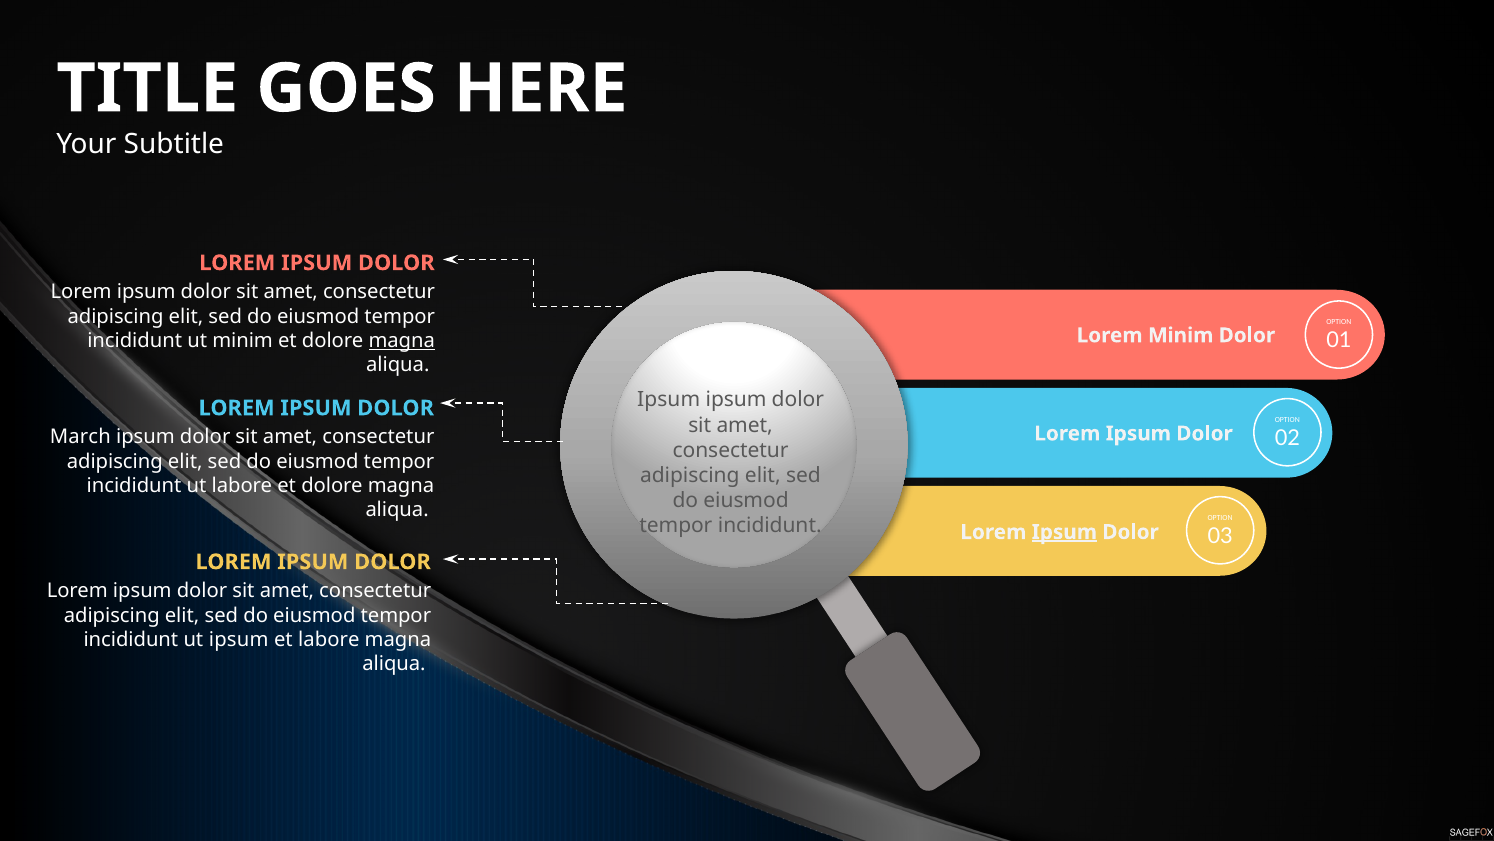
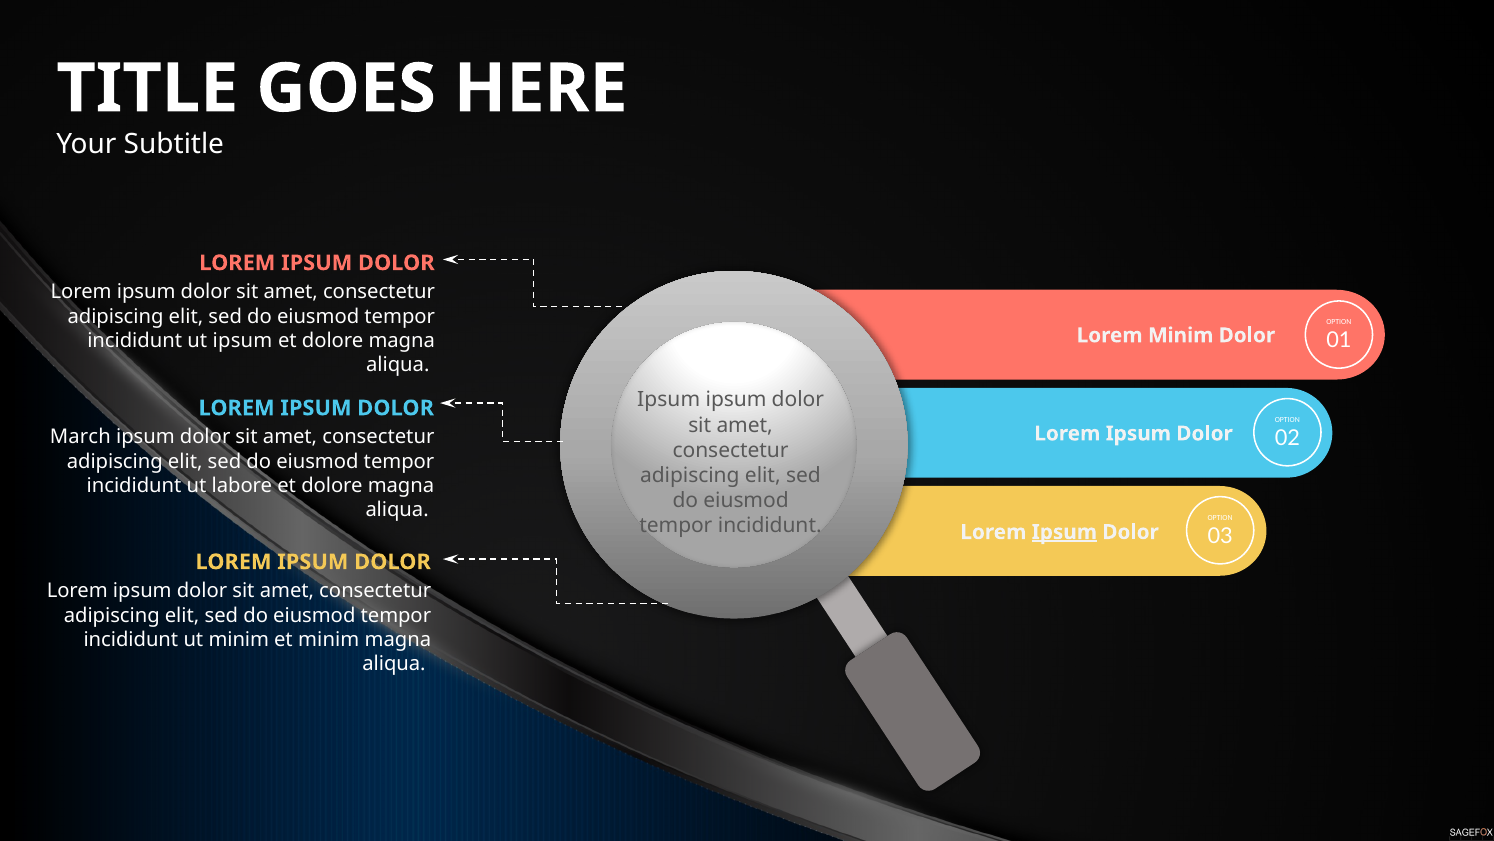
ut minim: minim -> ipsum
magna at (402, 341) underline: present -> none
ut ipsum: ipsum -> minim
et labore: labore -> minim
